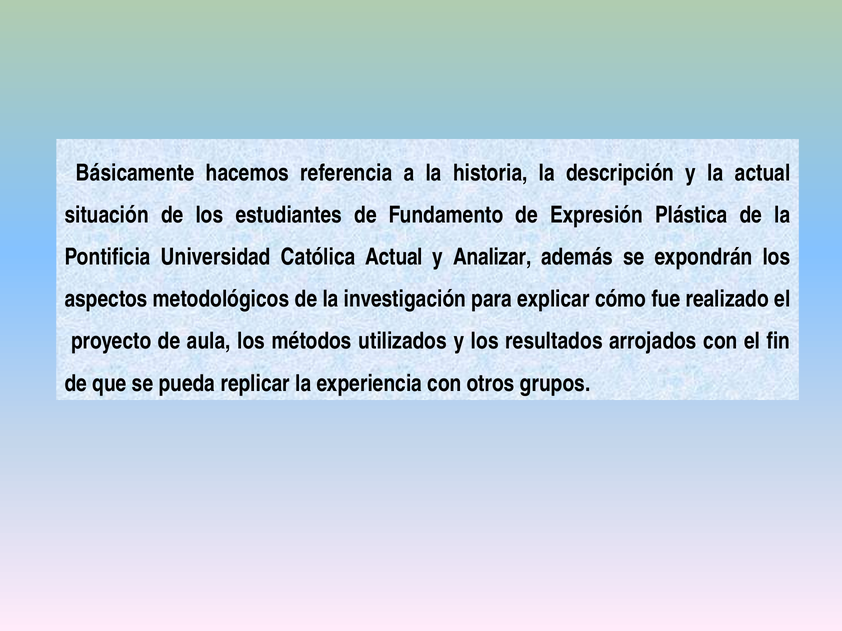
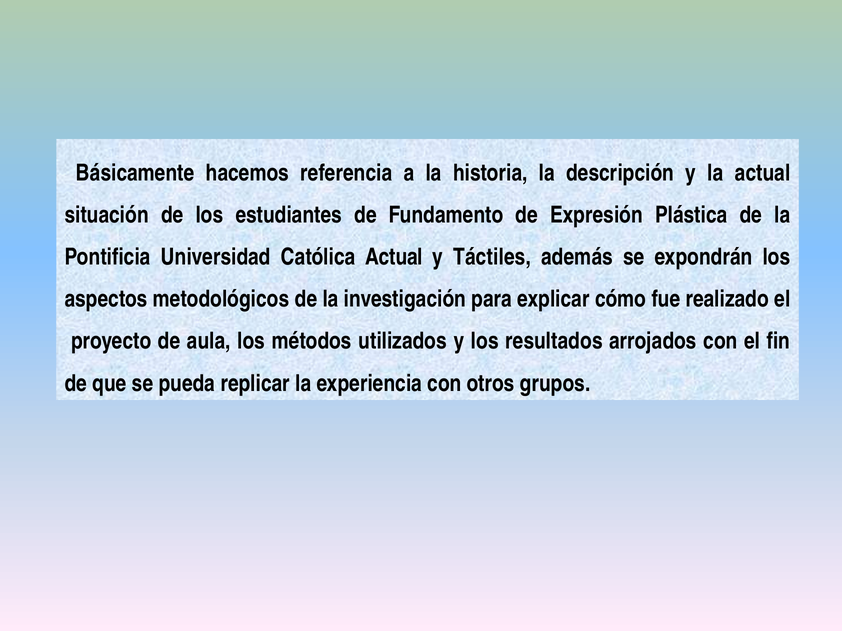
Analizar: Analizar -> Táctiles
